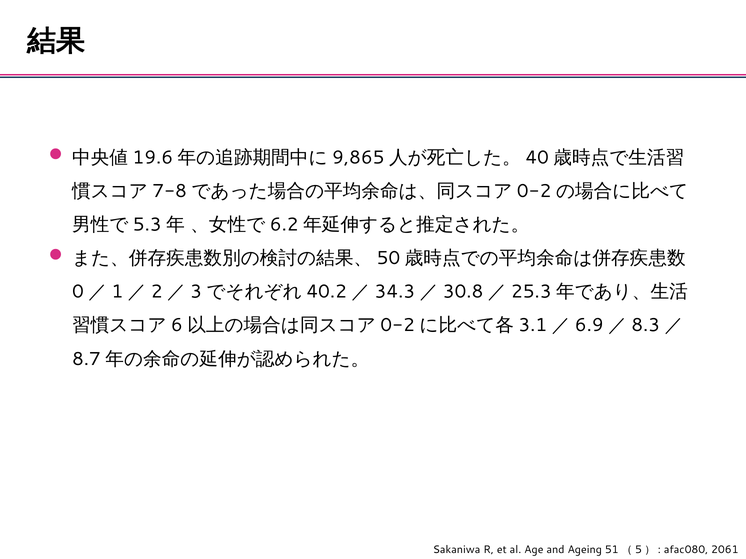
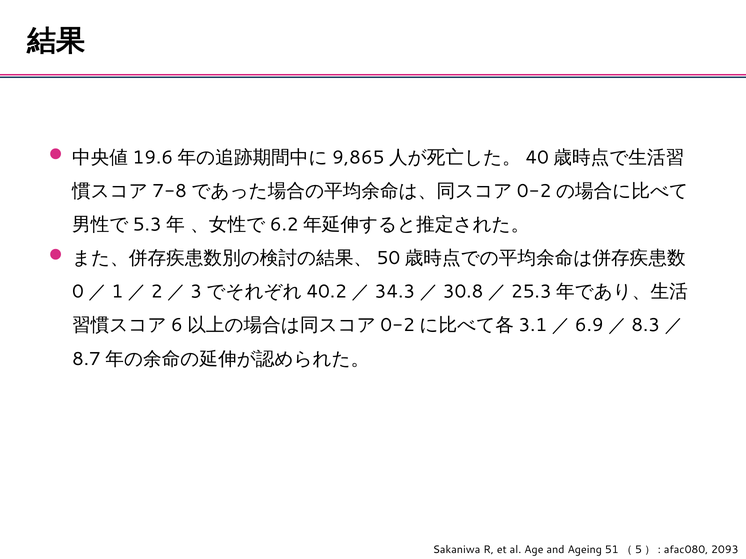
2061: 2061 -> 2093
